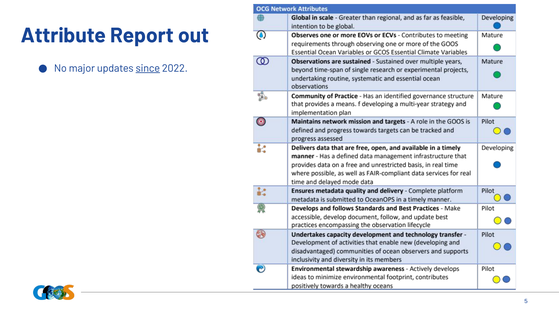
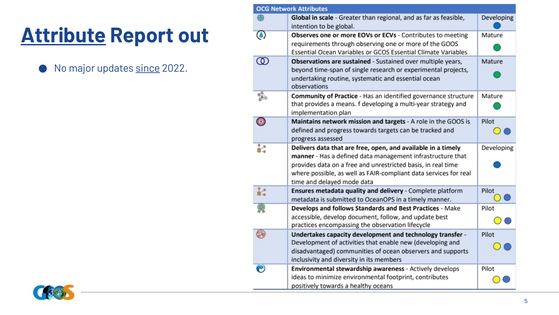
Attribute underline: none -> present
